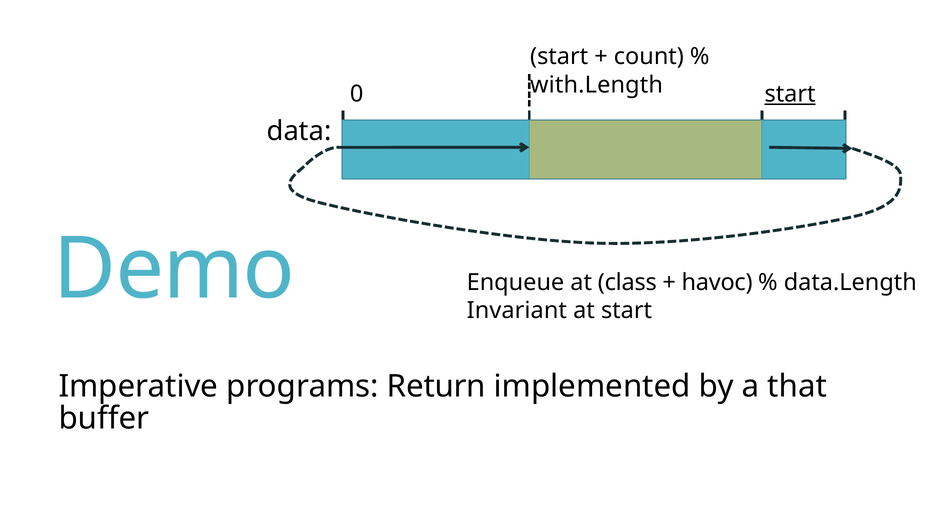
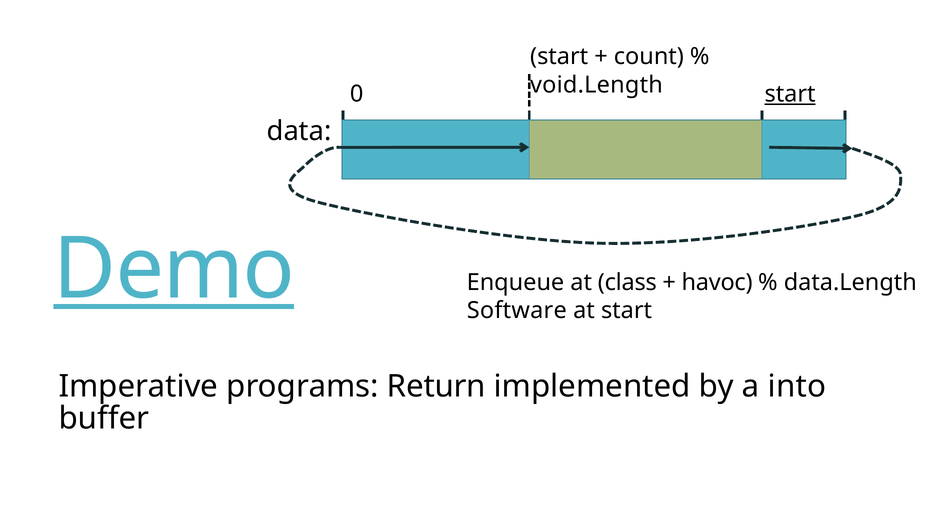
with.Length: with.Length -> void.Length
Demo underline: none -> present
Invariant: Invariant -> Software
that: that -> into
